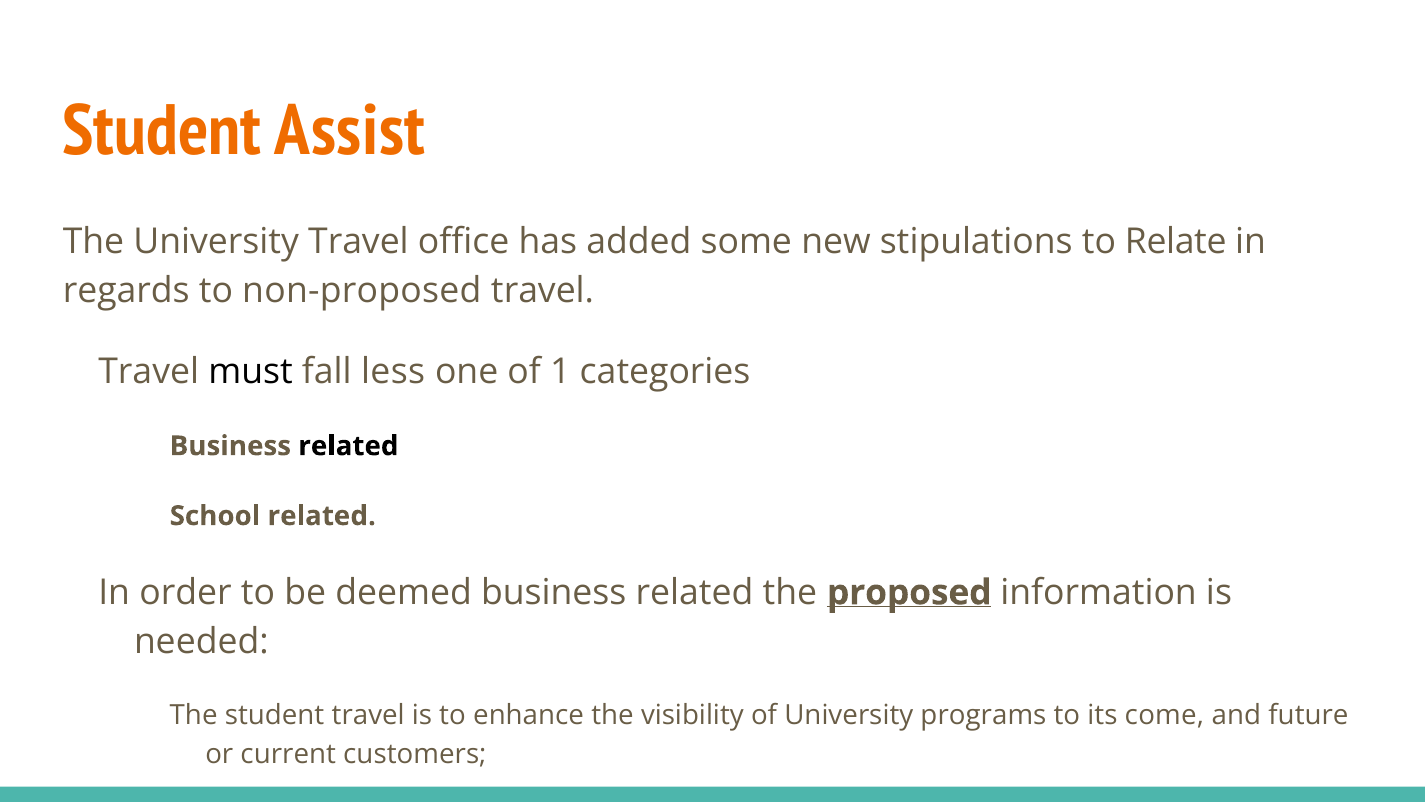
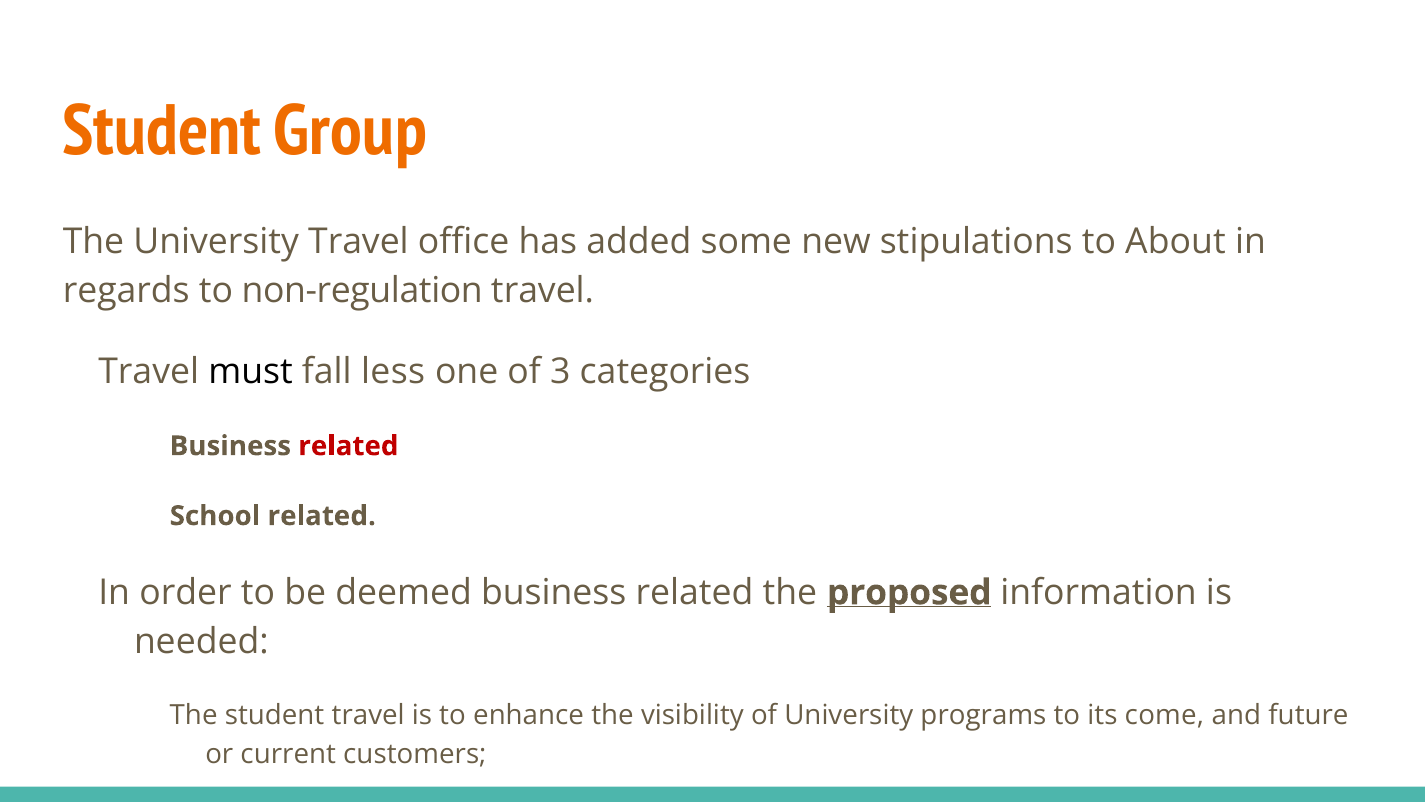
Assist: Assist -> Group
to Relate: Relate -> About
non-proposed: non-proposed -> non-regulation
1: 1 -> 3
related at (348, 446) colour: black -> red
